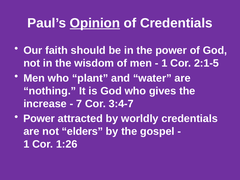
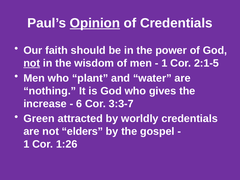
not at (32, 63) underline: none -> present
7: 7 -> 6
3:4-7: 3:4-7 -> 3:3-7
Power at (39, 119): Power -> Green
